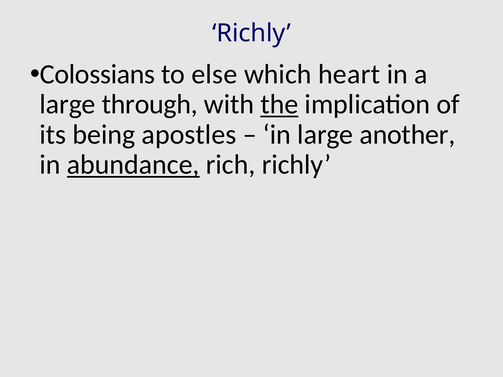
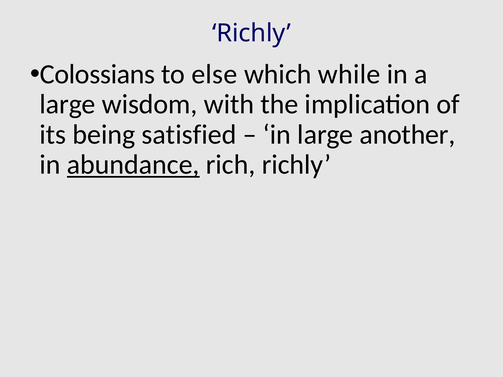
heart: heart -> while
through: through -> wisdom
the underline: present -> none
apostles: apostles -> satisfied
